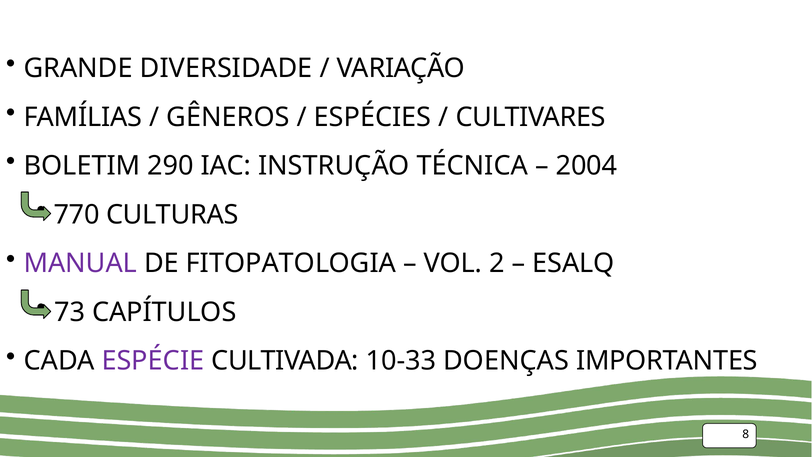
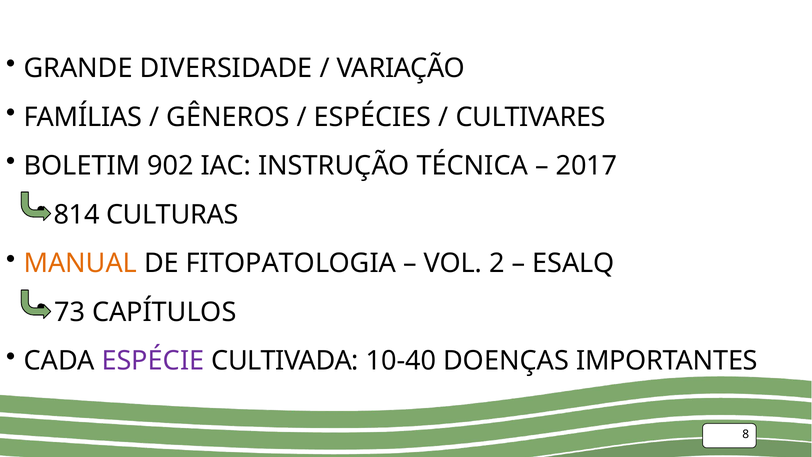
290: 290 -> 902
2004: 2004 -> 2017
770: 770 -> 814
MANUAL colour: purple -> orange
10-33: 10-33 -> 10-40
